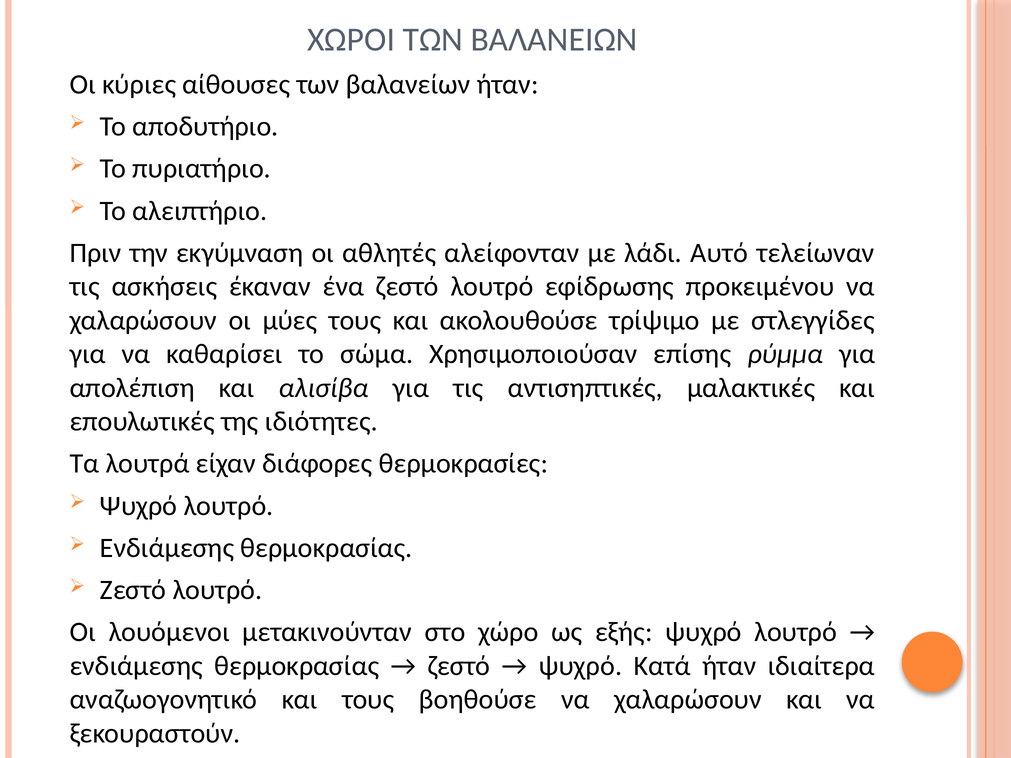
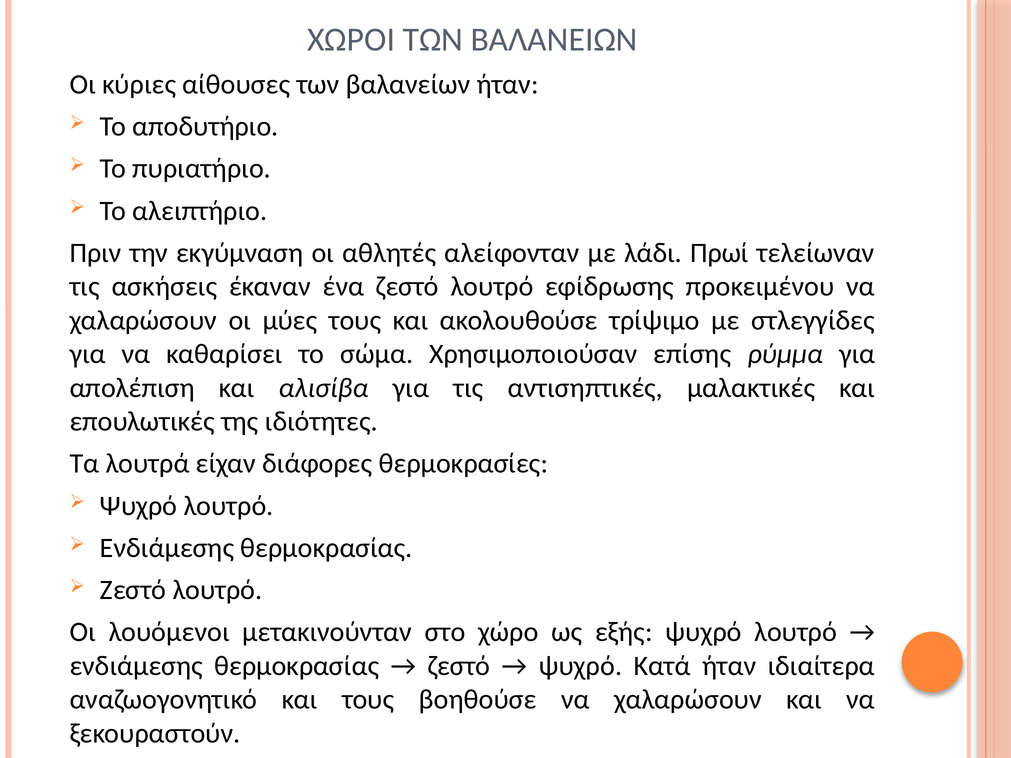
Αυτό: Αυτό -> Πρωί
